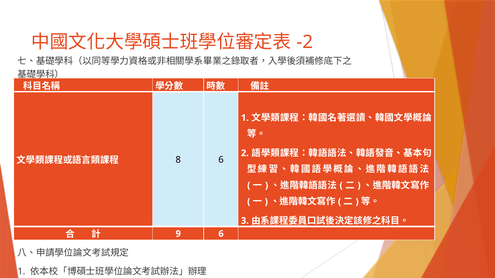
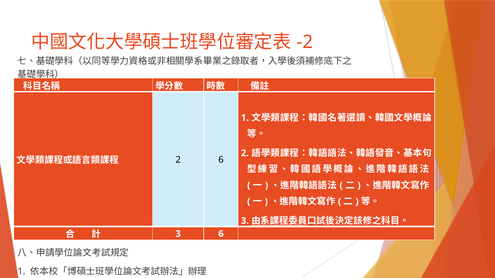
8 at (178, 160): 8 -> 2
9 at (178, 234): 9 -> 3
